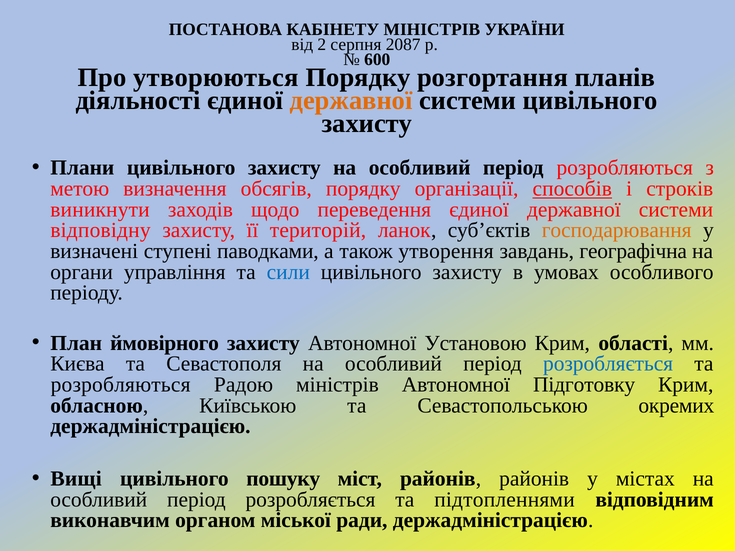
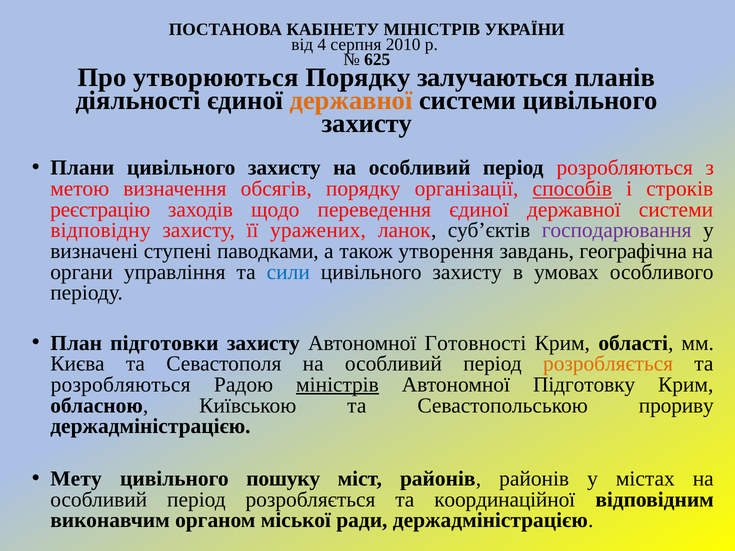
2: 2 -> 4
2087: 2087 -> 2010
600: 600 -> 625
розгортання: розгортання -> залучаються
виникнути: виникнути -> реєстрацію
територій: територій -> уражених
господарювання colour: orange -> purple
ймовірного: ймовірного -> підготовки
Установою: Установою -> Готовності
розробляється at (608, 364) colour: blue -> orange
міністрів at (337, 385) underline: none -> present
окремих: окремих -> прориву
Вищі: Вищі -> Мету
підтопленнями: підтопленнями -> координаційної
